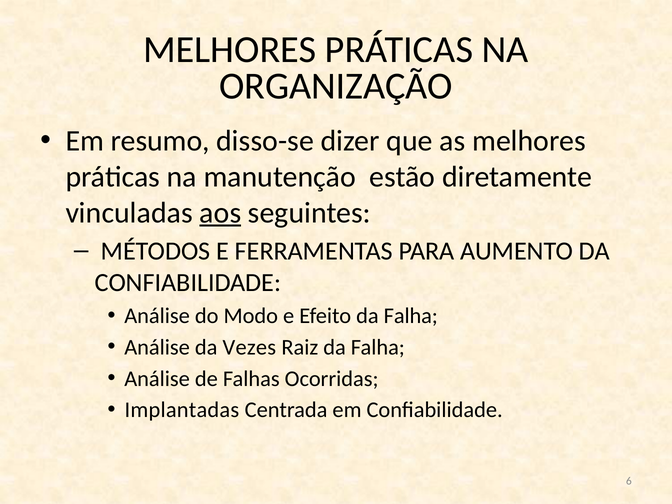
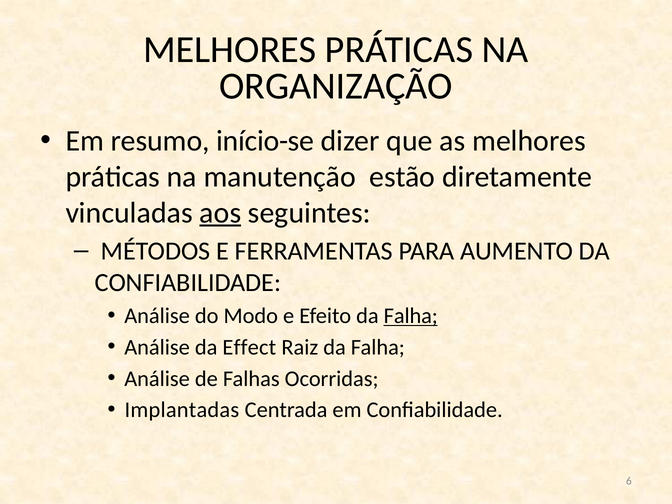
disso-se: disso-se -> início-se
Falha at (411, 316) underline: none -> present
Vezes: Vezes -> Effect
